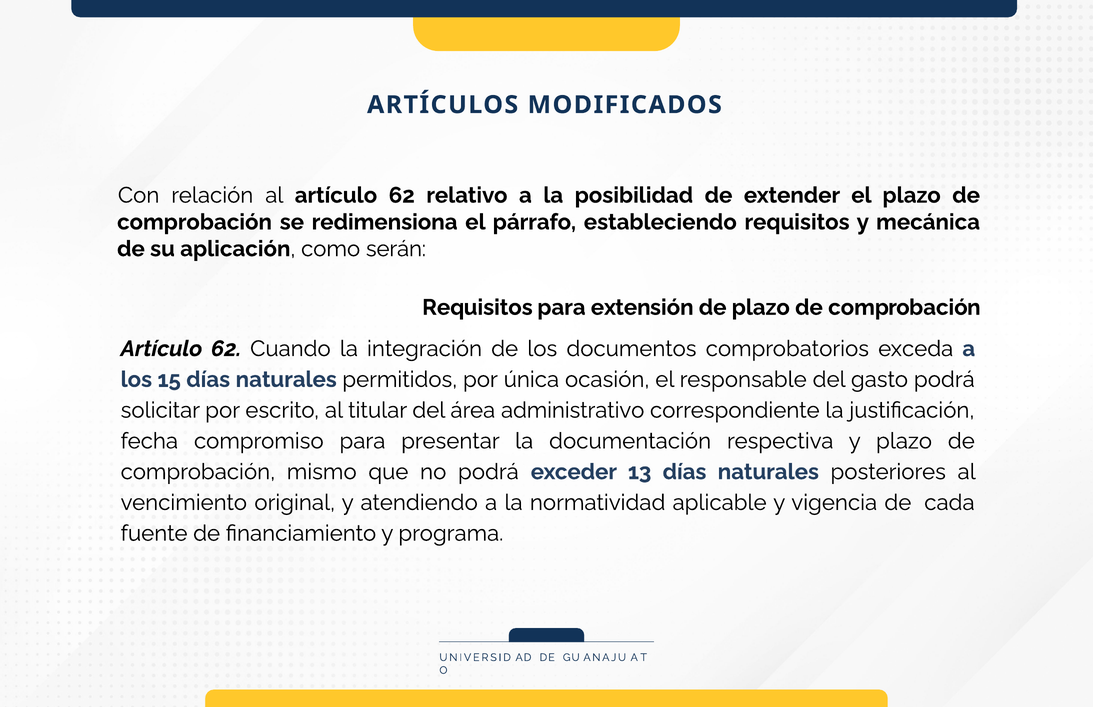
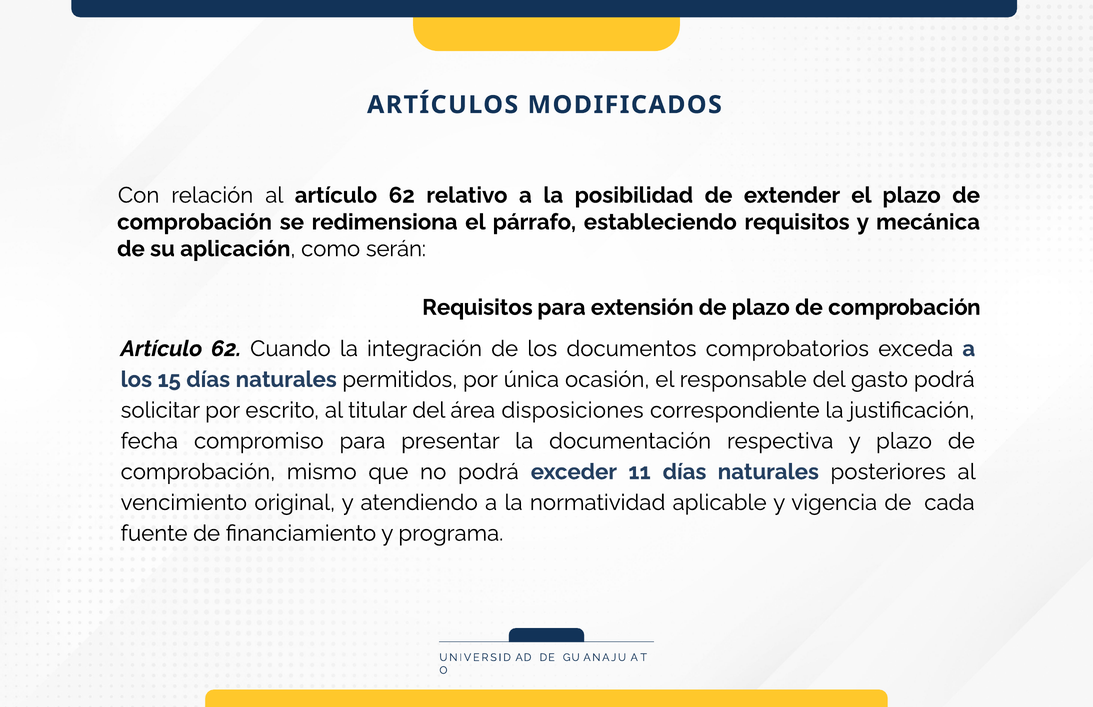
administrativo: administrativo -> disposiciones
13: 13 -> 11
